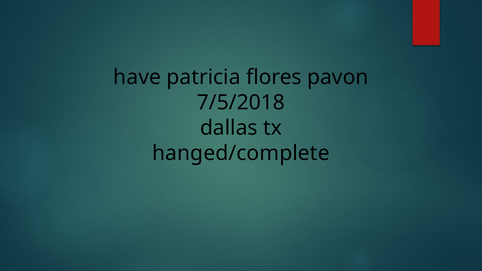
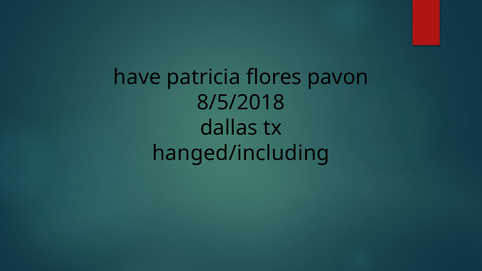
7/5/2018: 7/5/2018 -> 8/5/2018
hanged/complete: hanged/complete -> hanged/including
